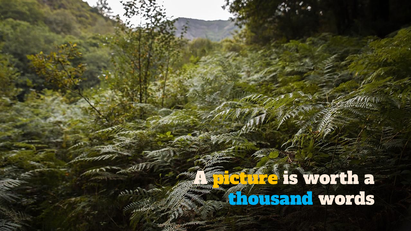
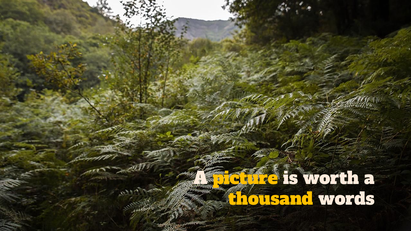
thousand colour: light blue -> yellow
